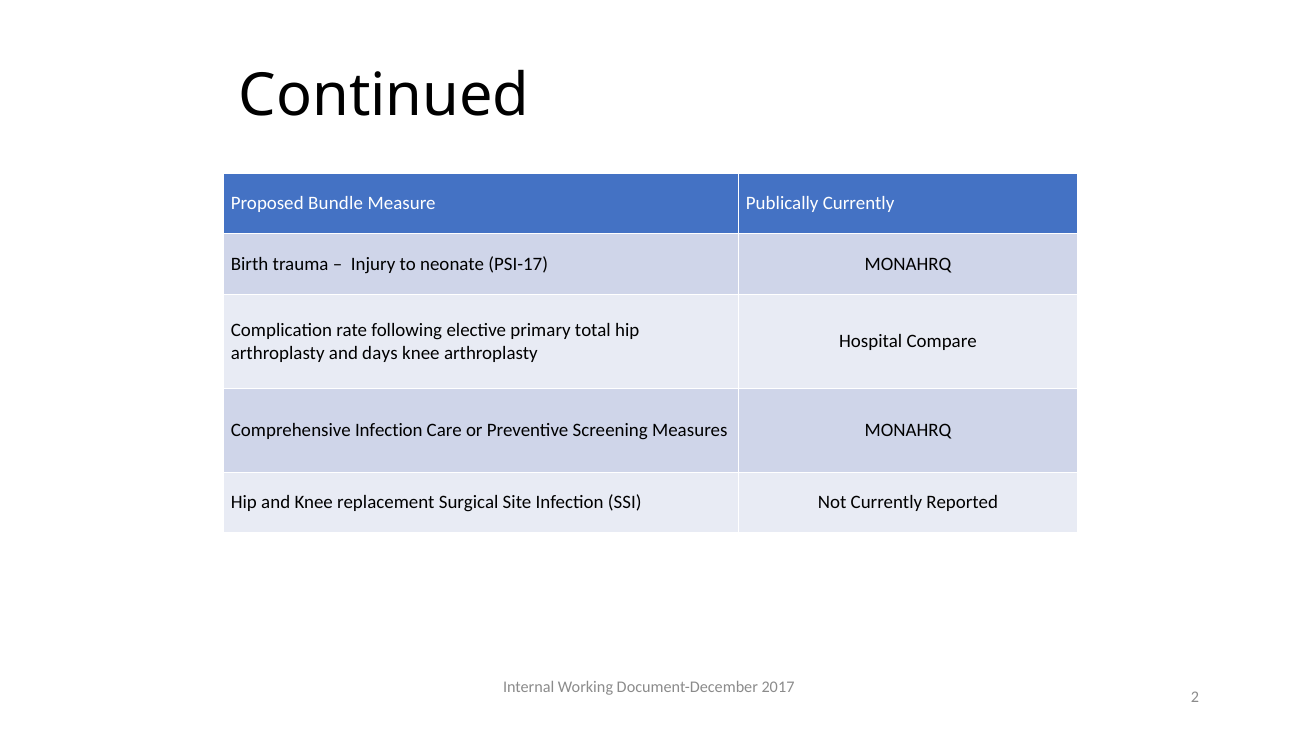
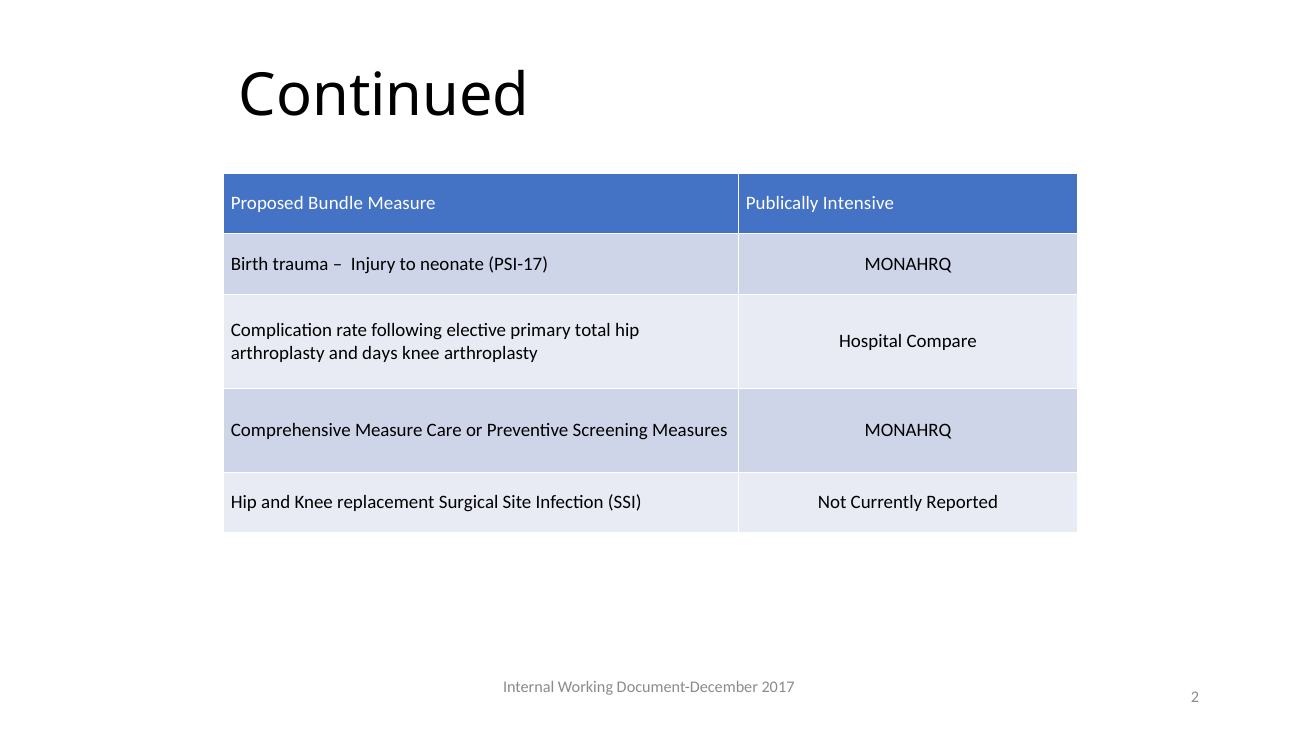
Publically Currently: Currently -> Intensive
Comprehensive Infection: Infection -> Measure
